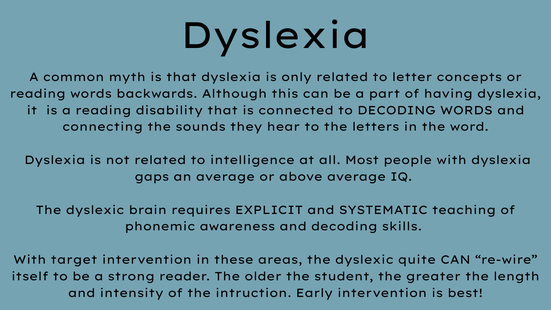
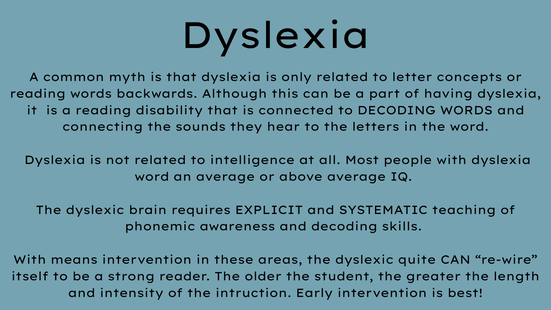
gaps at (152, 177): gaps -> word
target: target -> means
